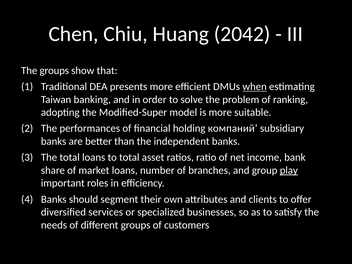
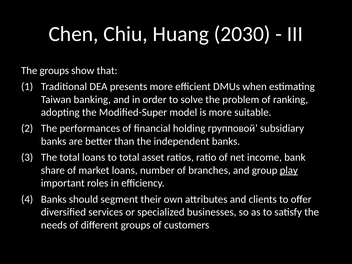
2042: 2042 -> 2030
when underline: present -> none
компаний: компаний -> групповой
